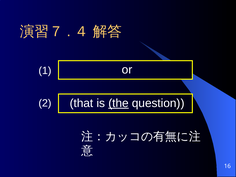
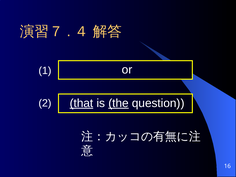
that underline: none -> present
